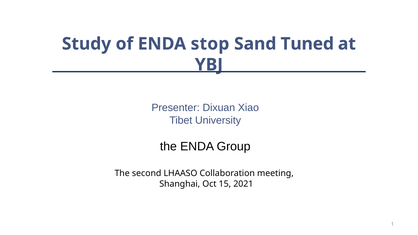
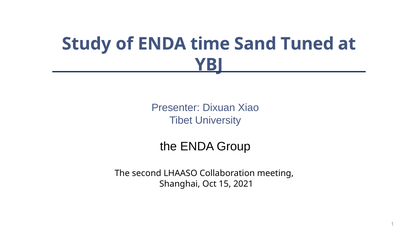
stop: stop -> time
